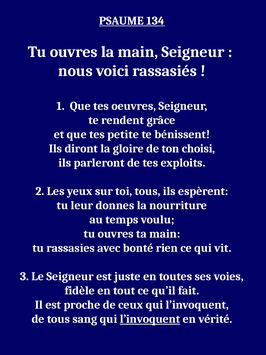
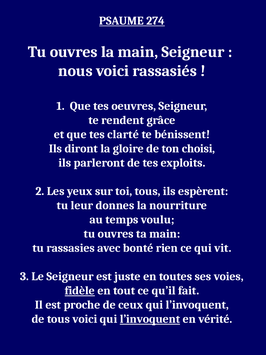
134: 134 -> 274
petite: petite -> clarté
fidèle underline: none -> present
tous sang: sang -> voici
